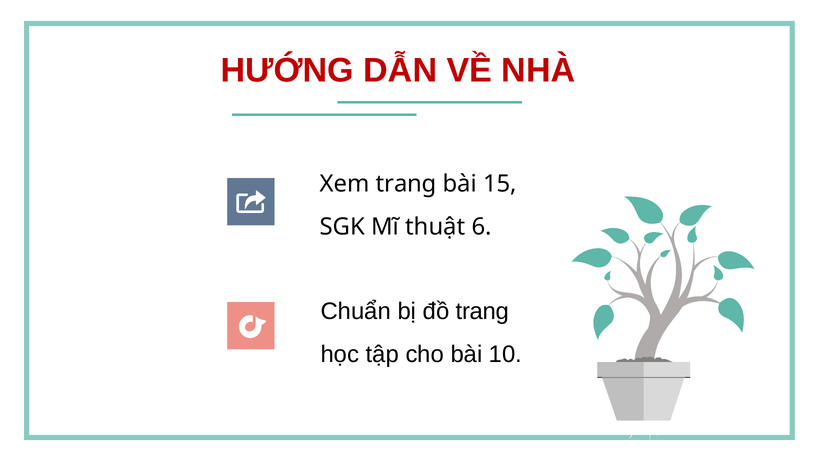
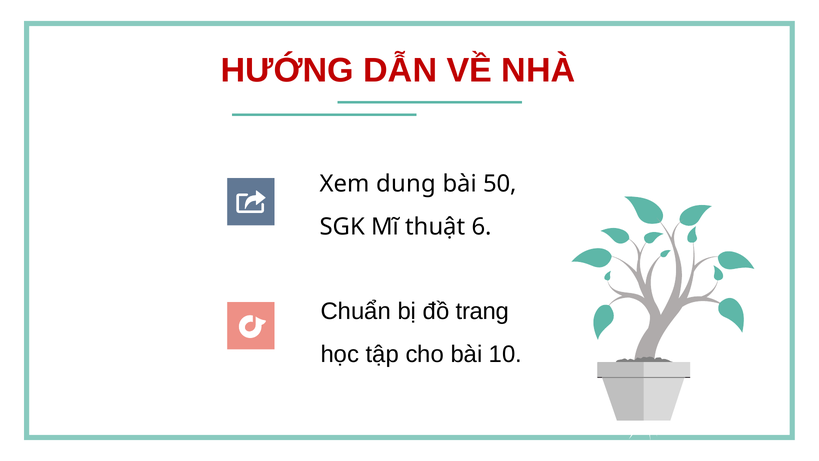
Xem trang: trang -> dung
15: 15 -> 50
